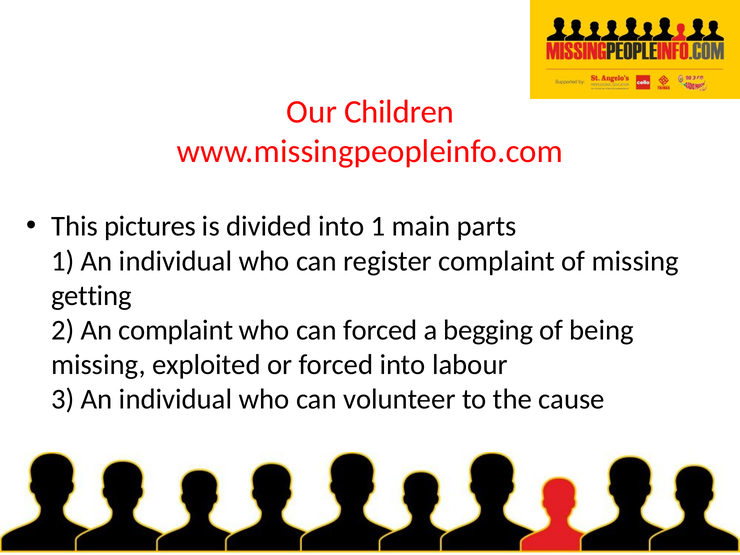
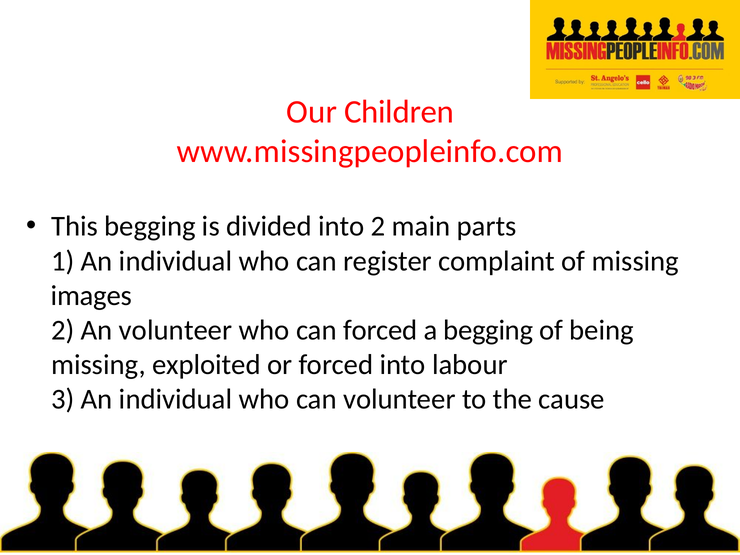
This pictures: pictures -> begging
into 1: 1 -> 2
getting: getting -> images
An complaint: complaint -> volunteer
